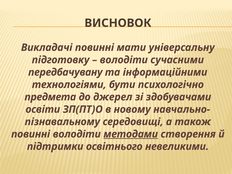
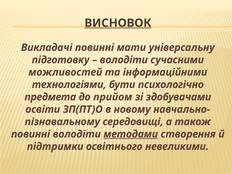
ВИСНОВОК underline: none -> present
передбачувану: передбачувану -> можливостей
джерел: джерел -> прийом
